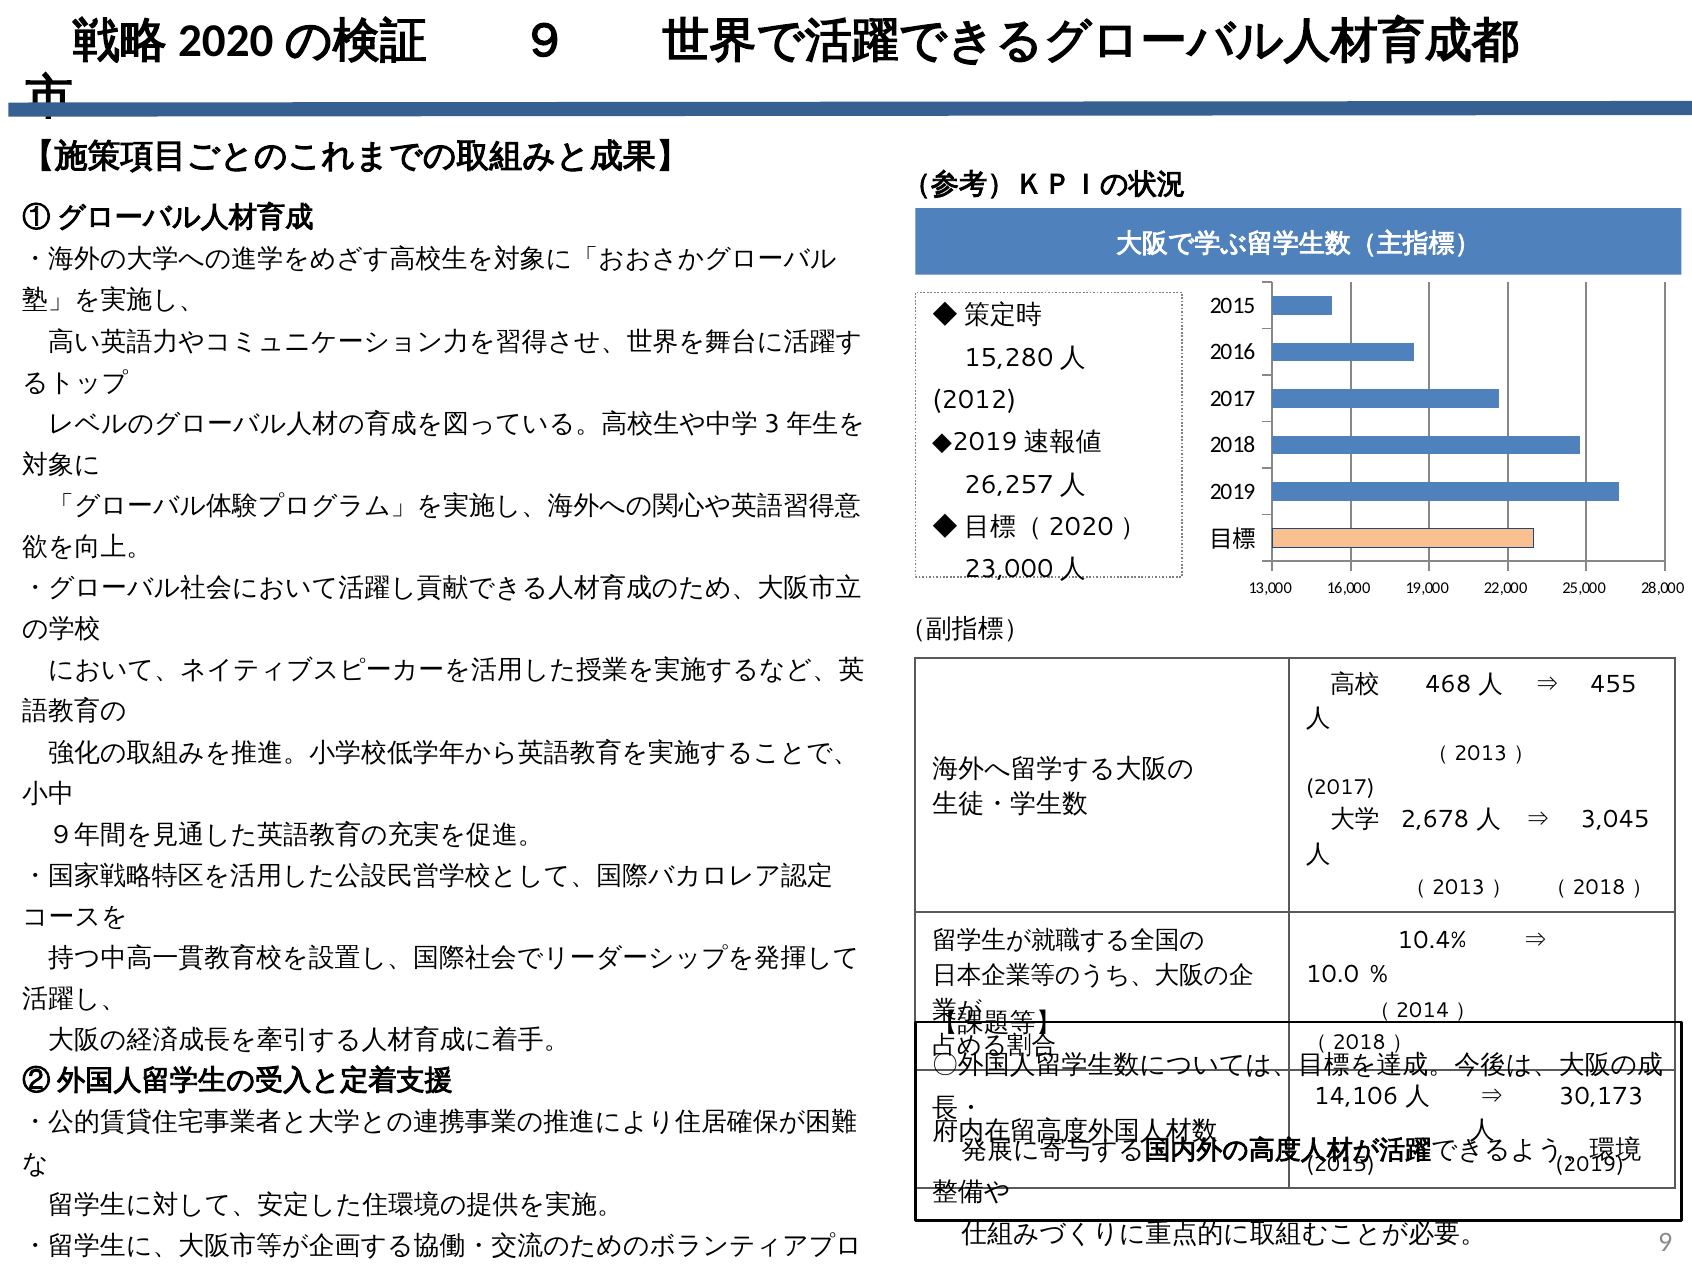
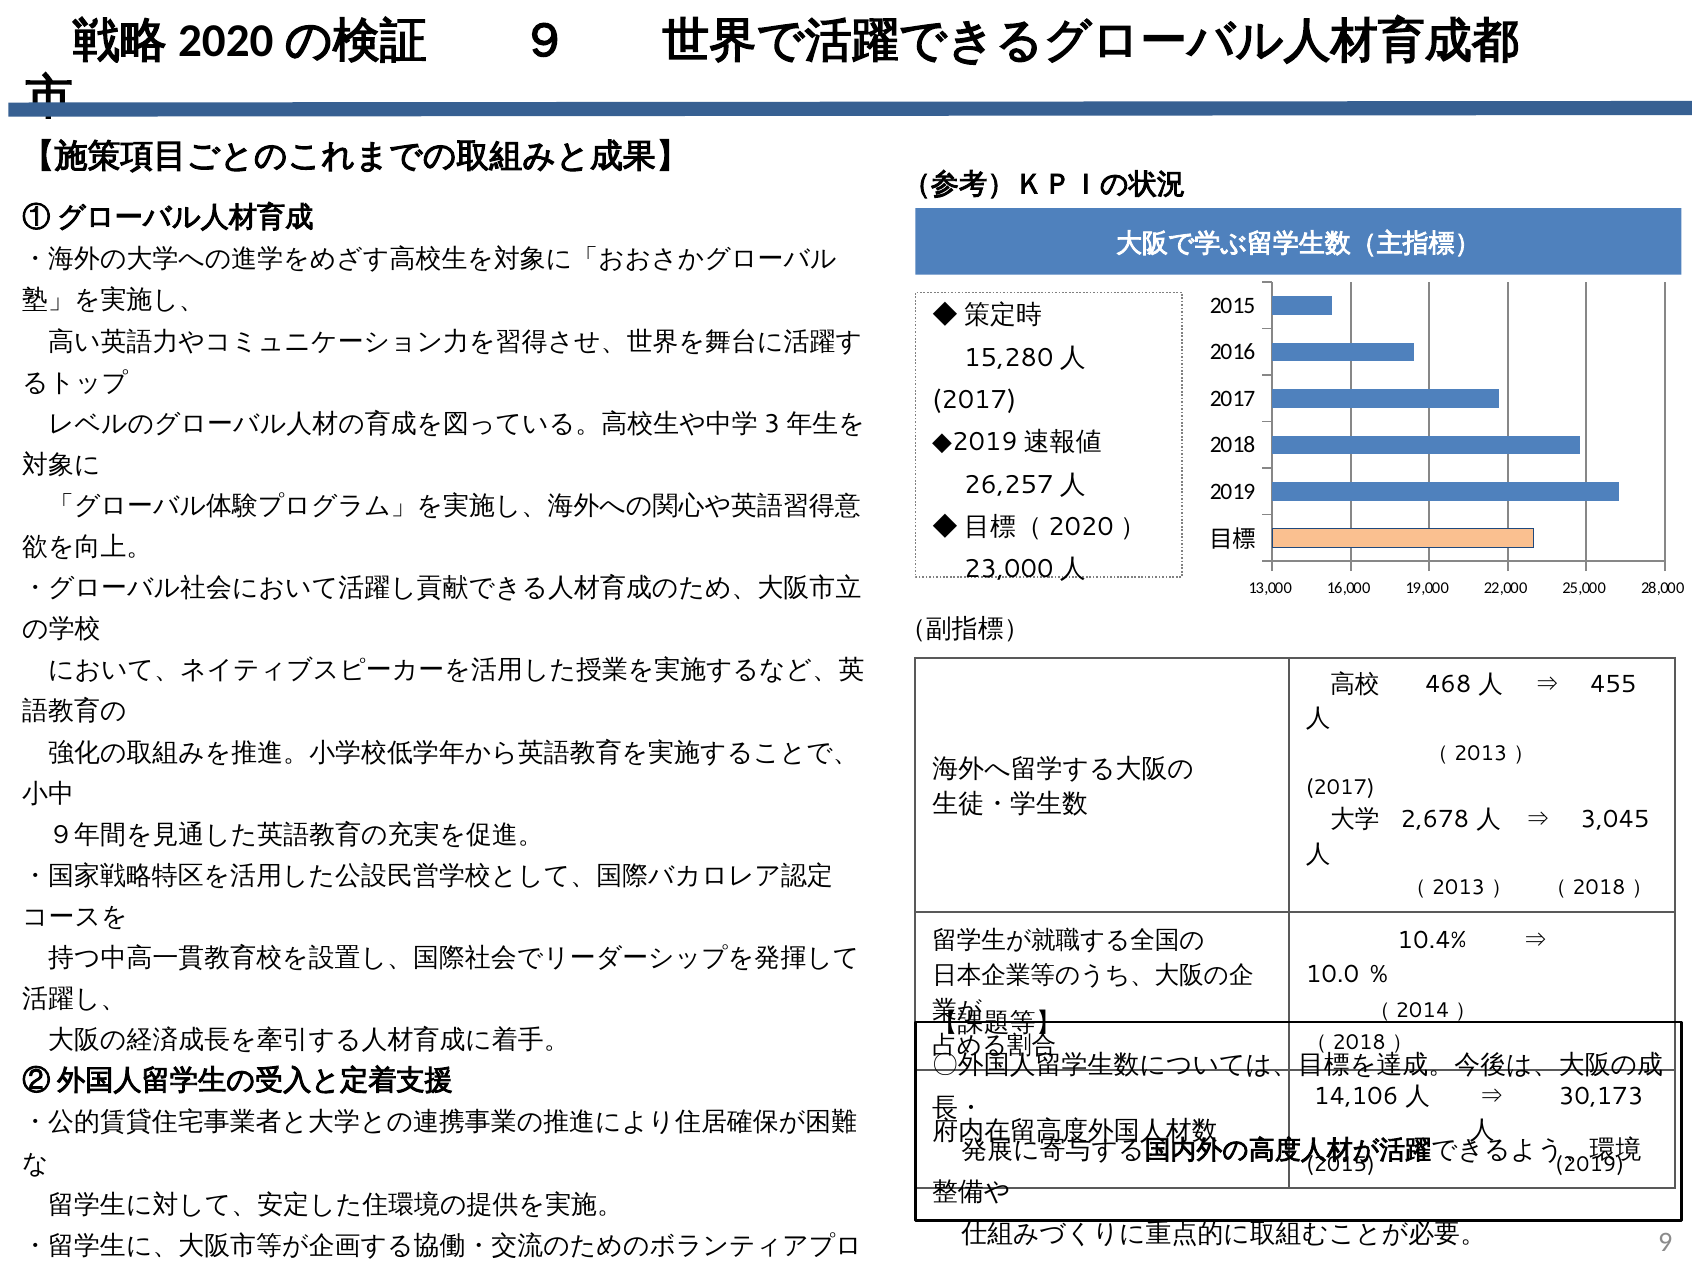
2012 at (974, 400): 2012 -> 2017
